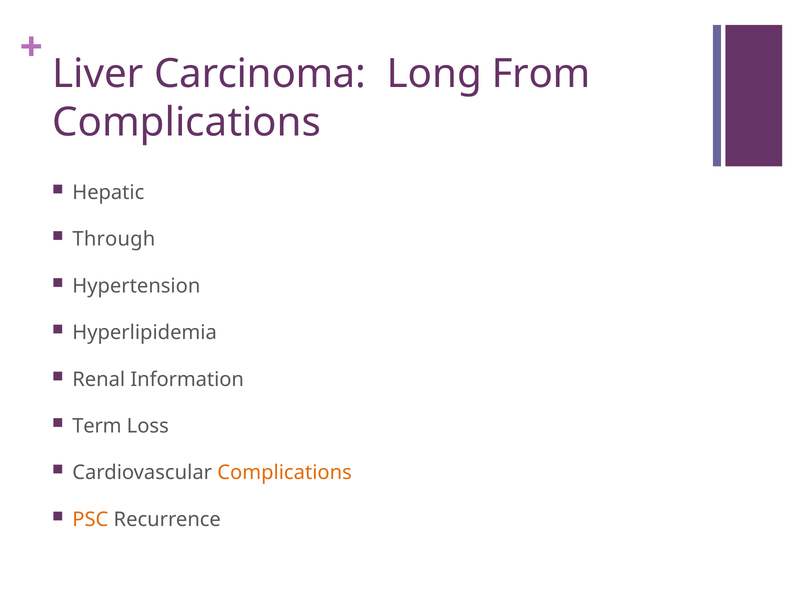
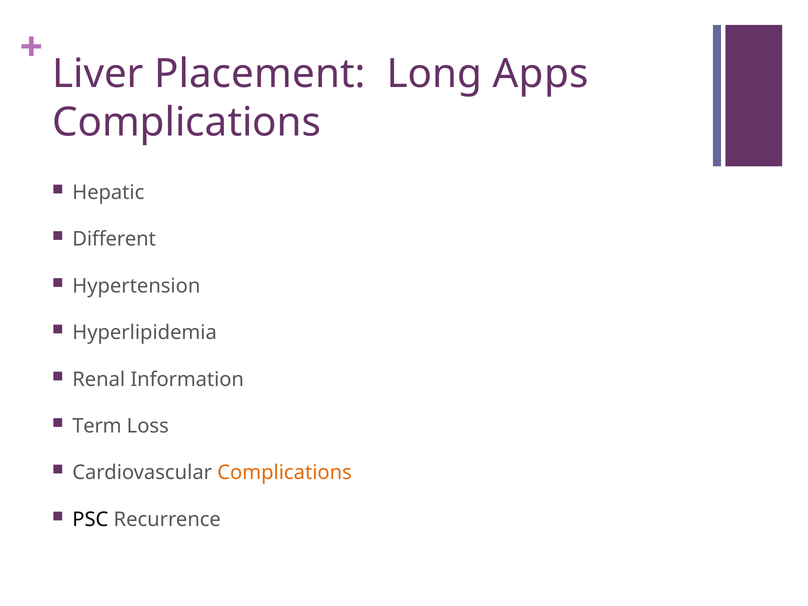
Carcinoma: Carcinoma -> Placement
From: From -> Apps
Through: Through -> Different
PSC colour: orange -> black
